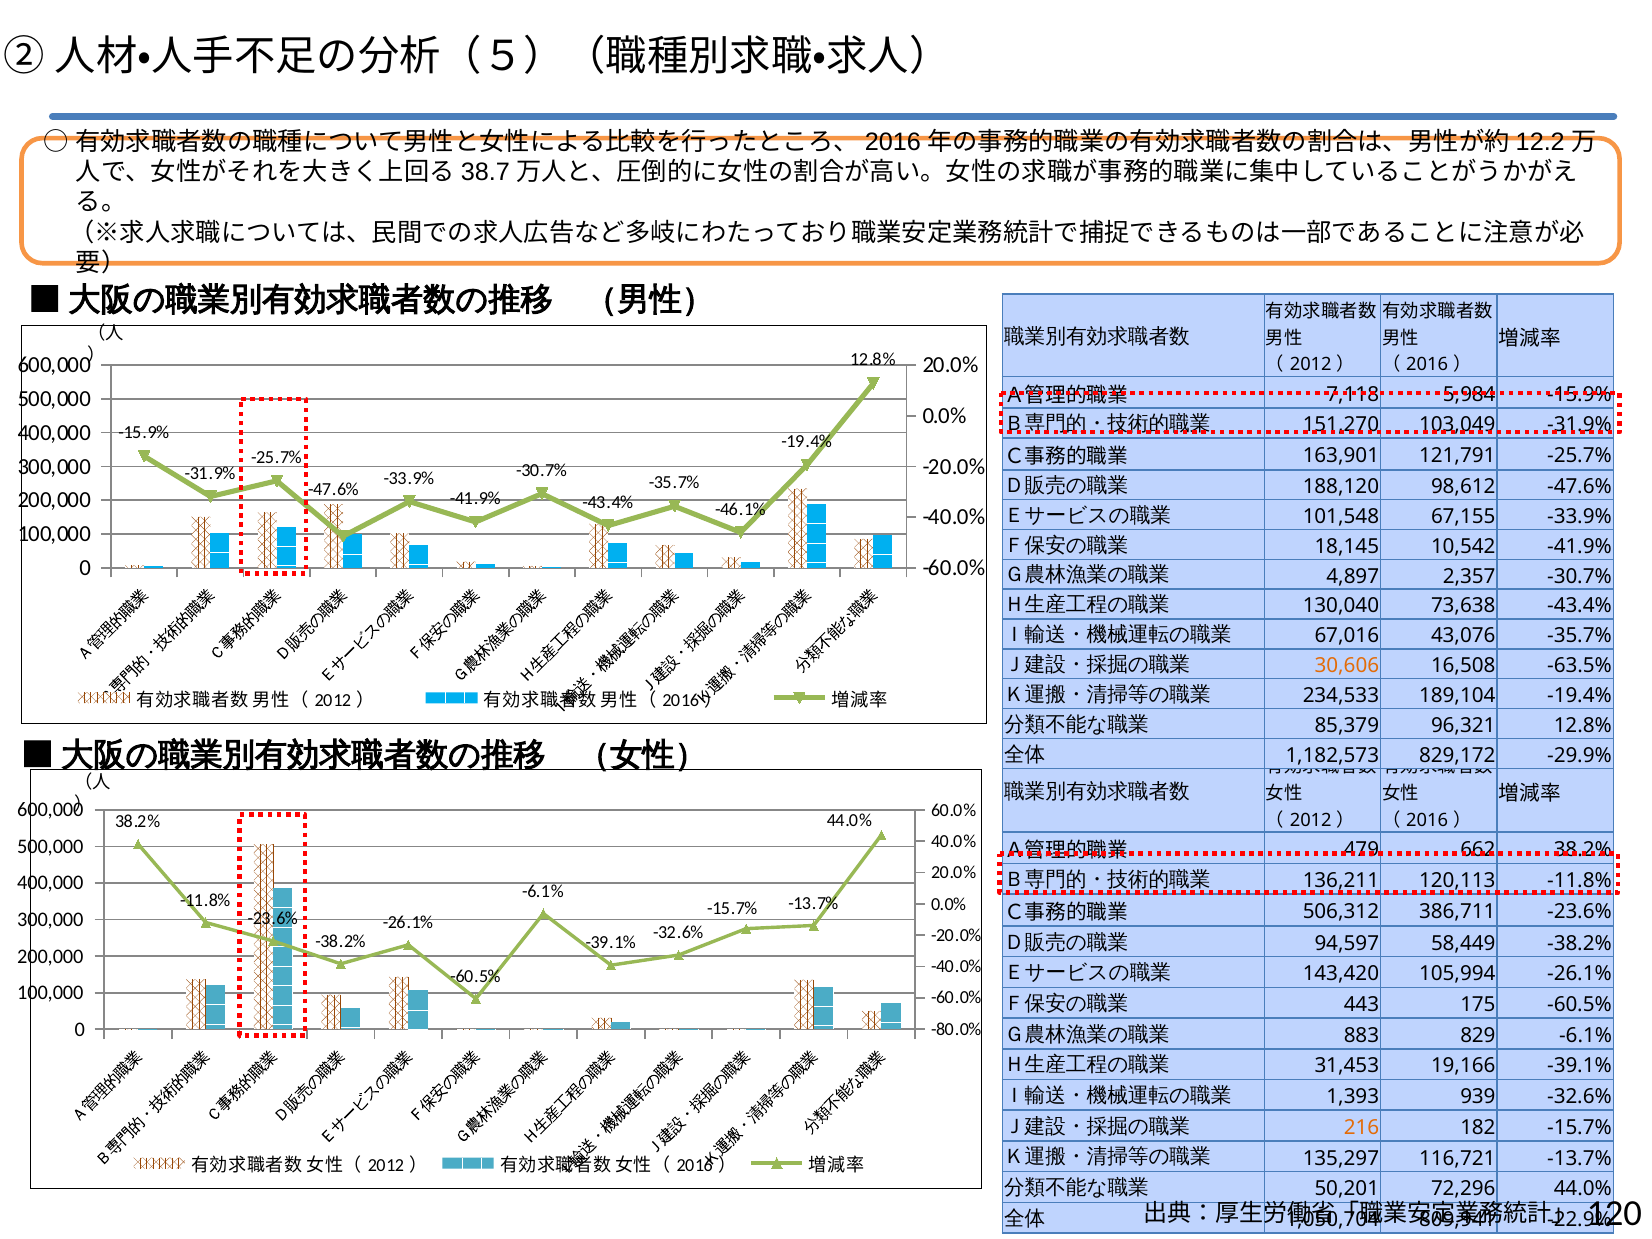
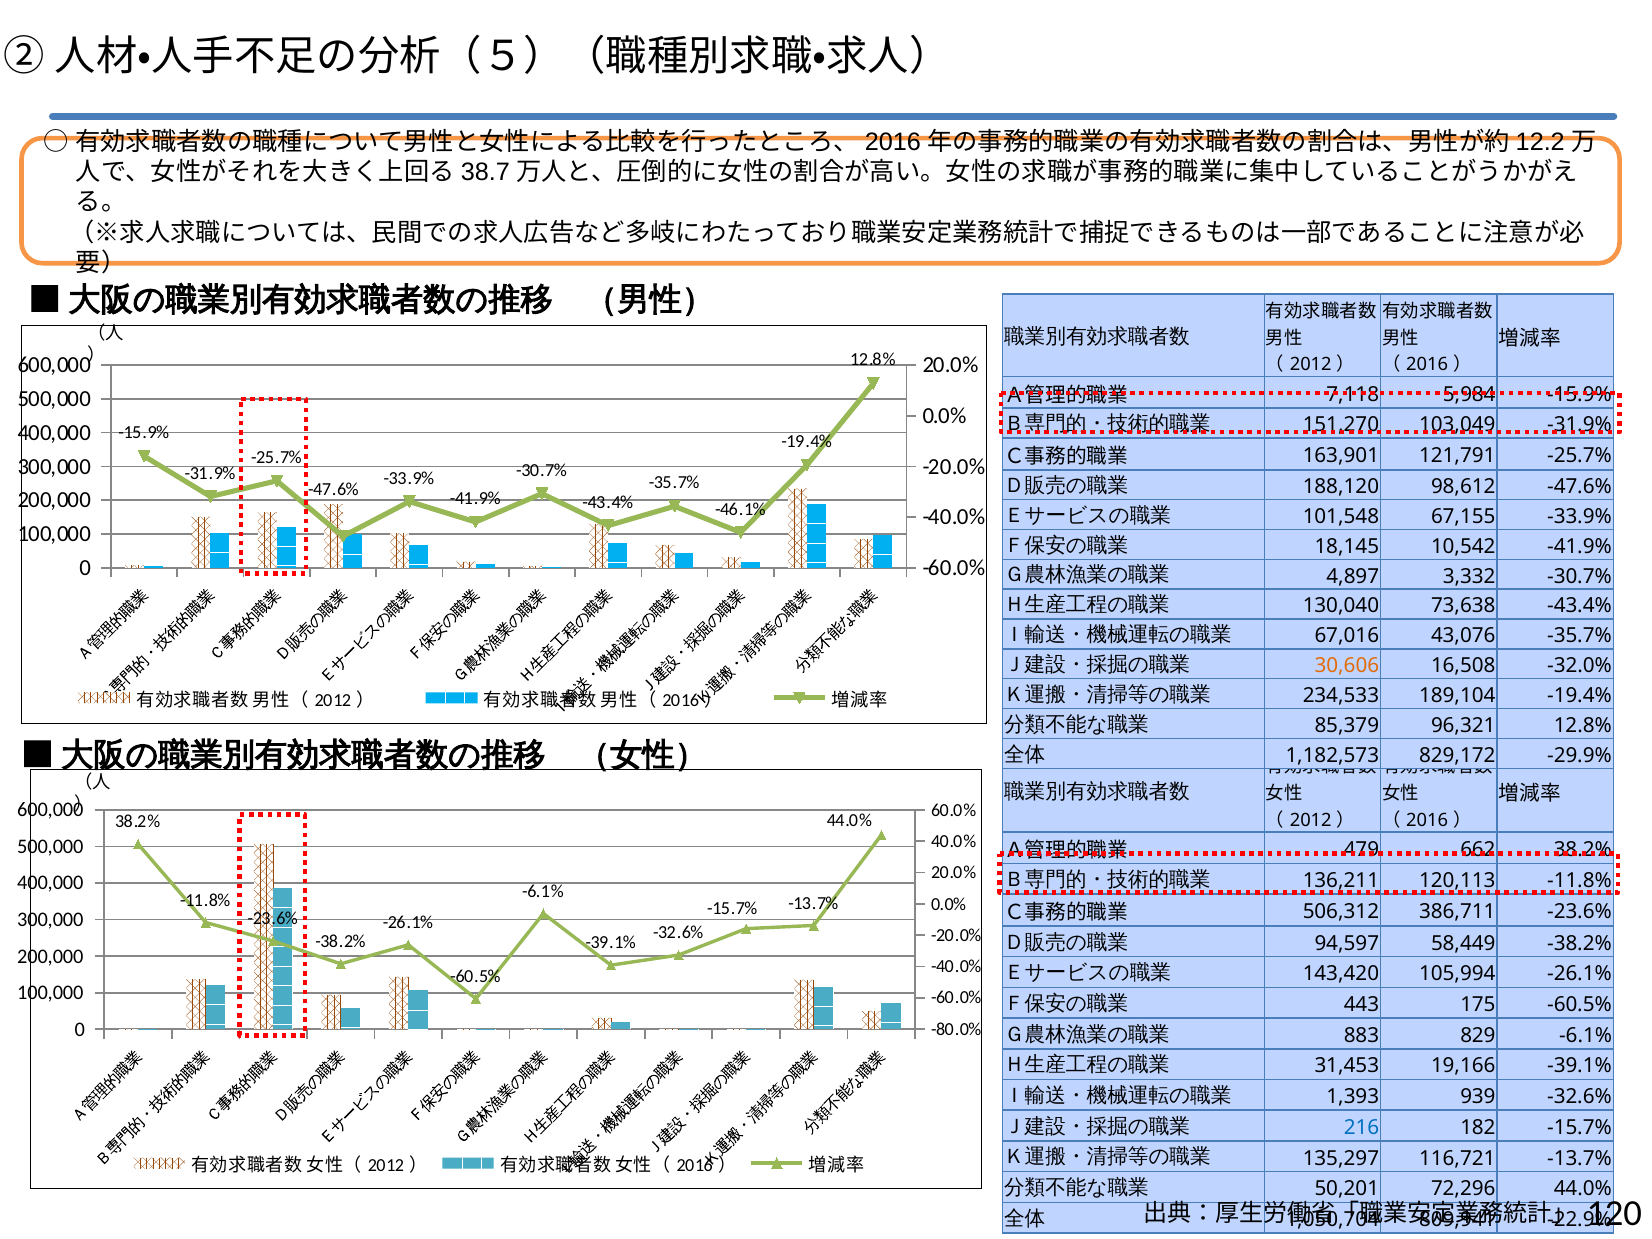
2,357: 2,357 -> 3,332
-63.5%: -63.5% -> -32.0%
216 colour: orange -> blue
